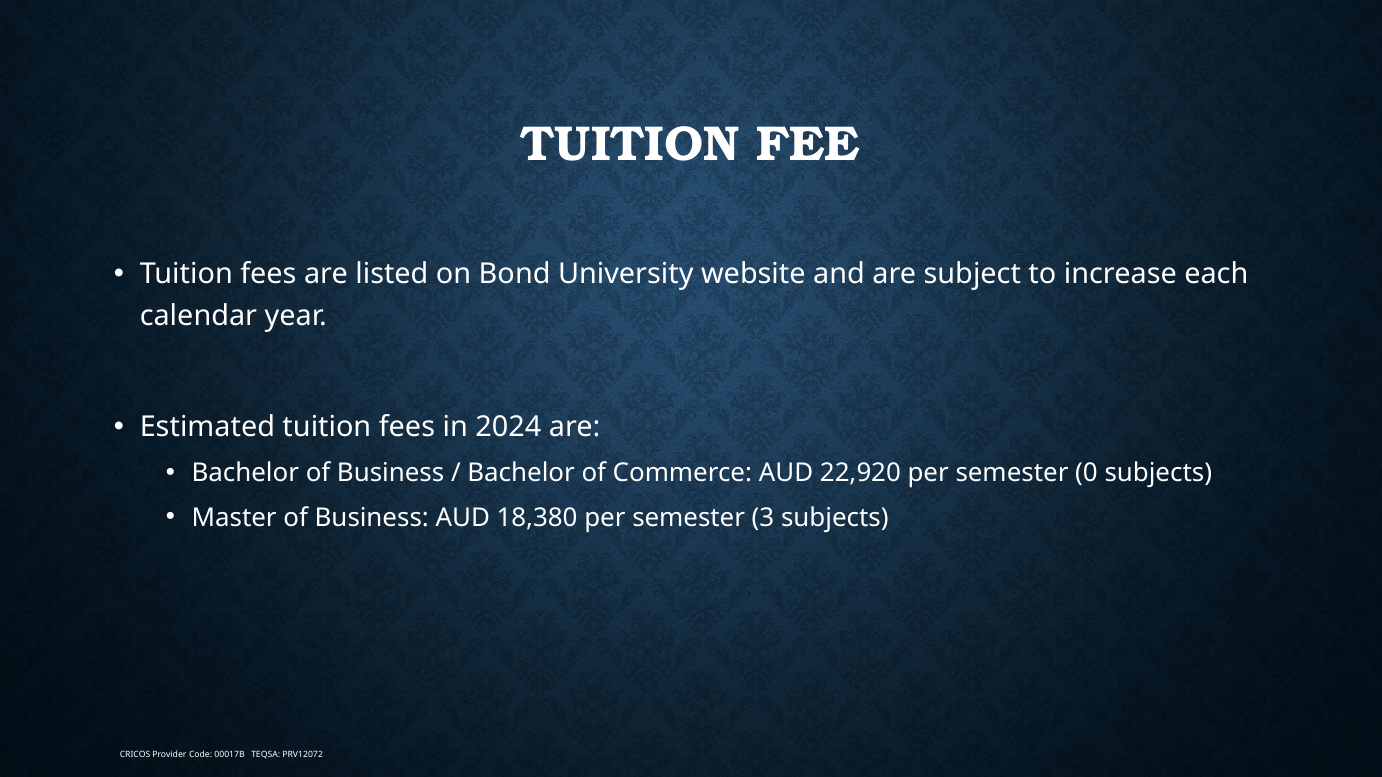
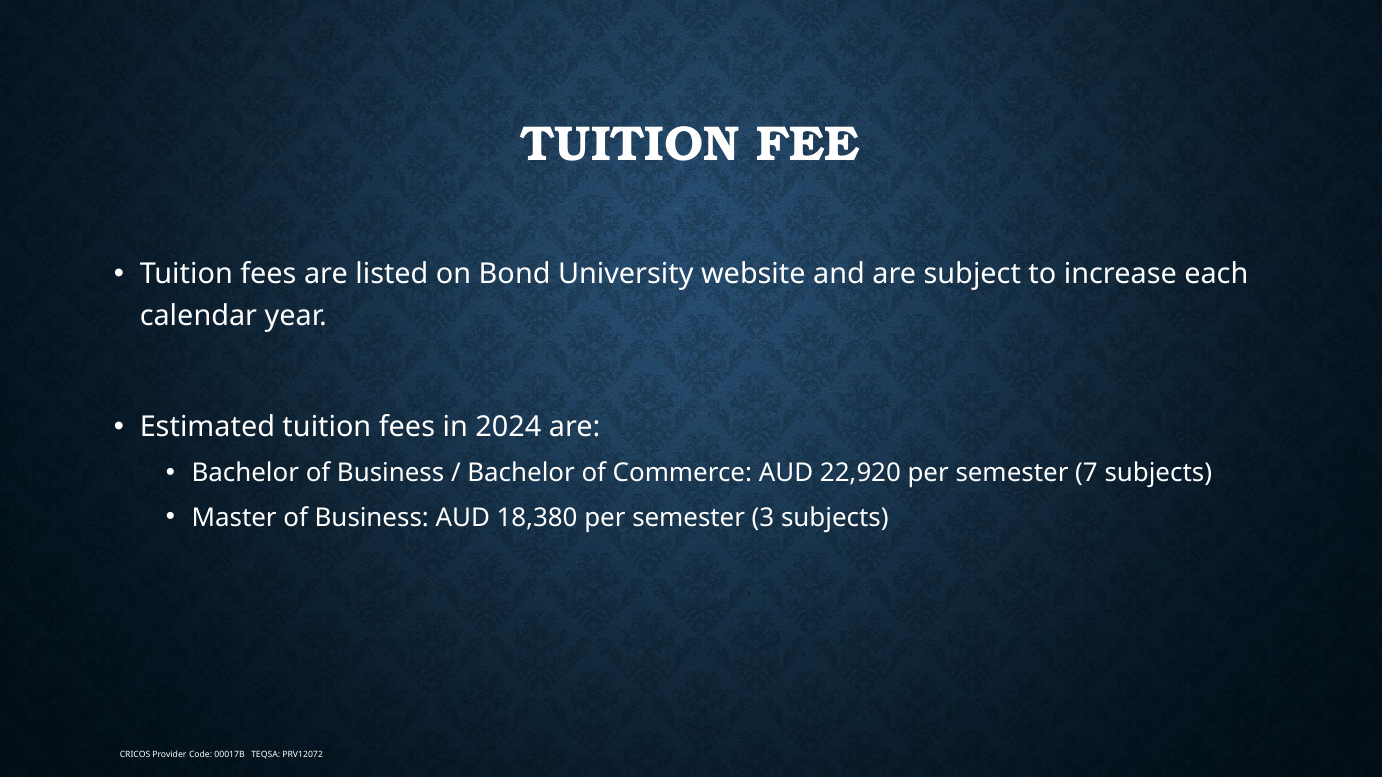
0: 0 -> 7
